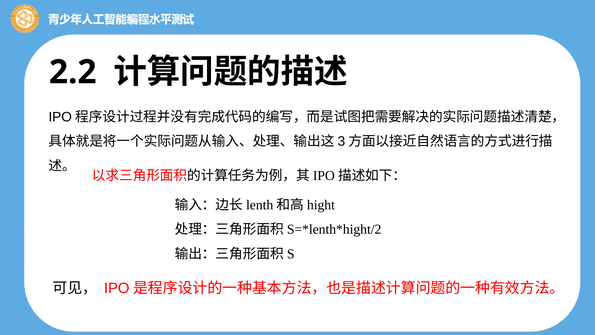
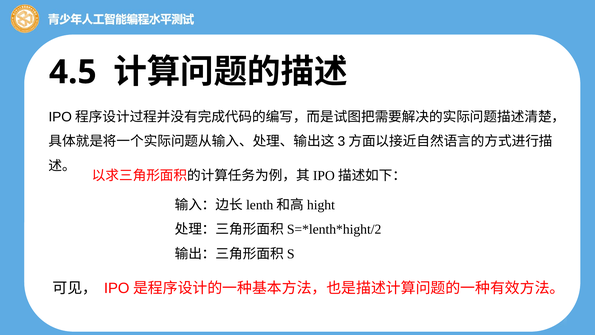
2.2: 2.2 -> 4.5
